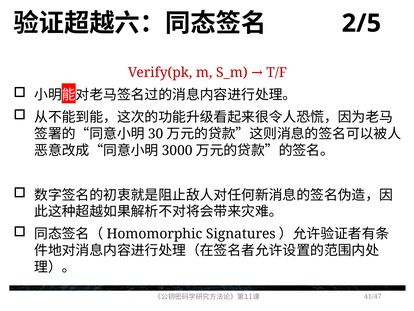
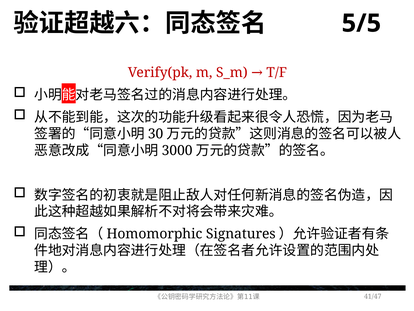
2/5: 2/5 -> 5/5
